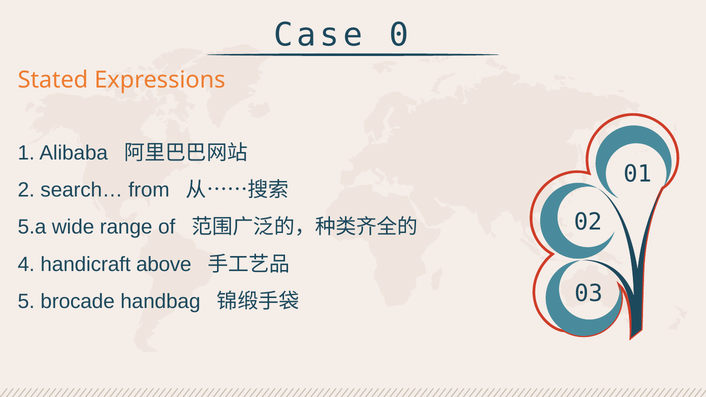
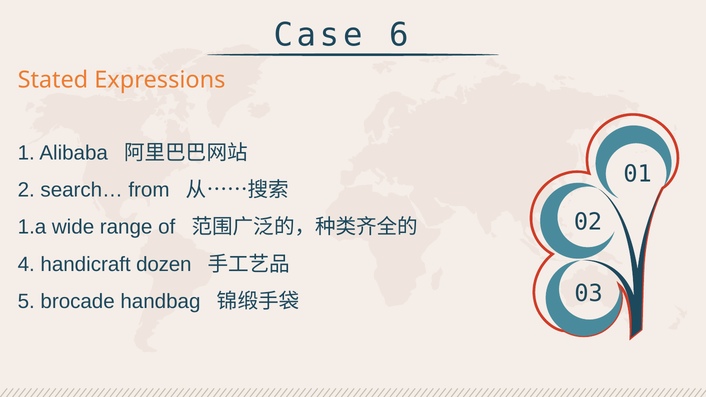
0: 0 -> 6
5.a: 5.a -> 1.a
above: above -> dozen
